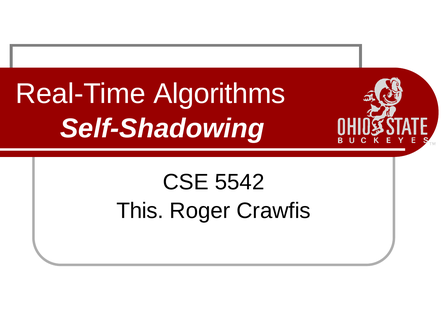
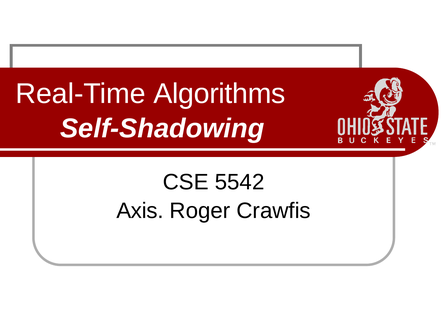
This: This -> Axis
